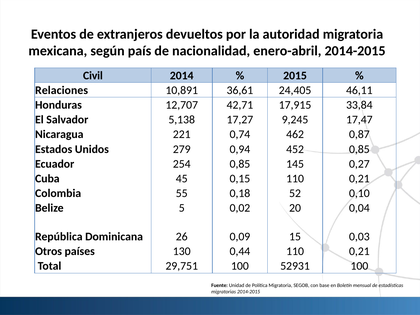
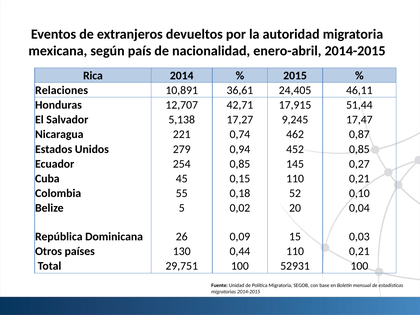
Civil: Civil -> Rica
33,84: 33,84 -> 51,44
